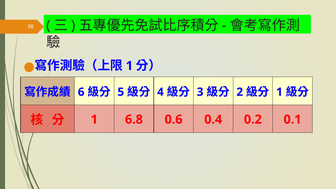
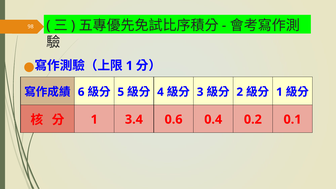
6.8: 6.8 -> 3.4
